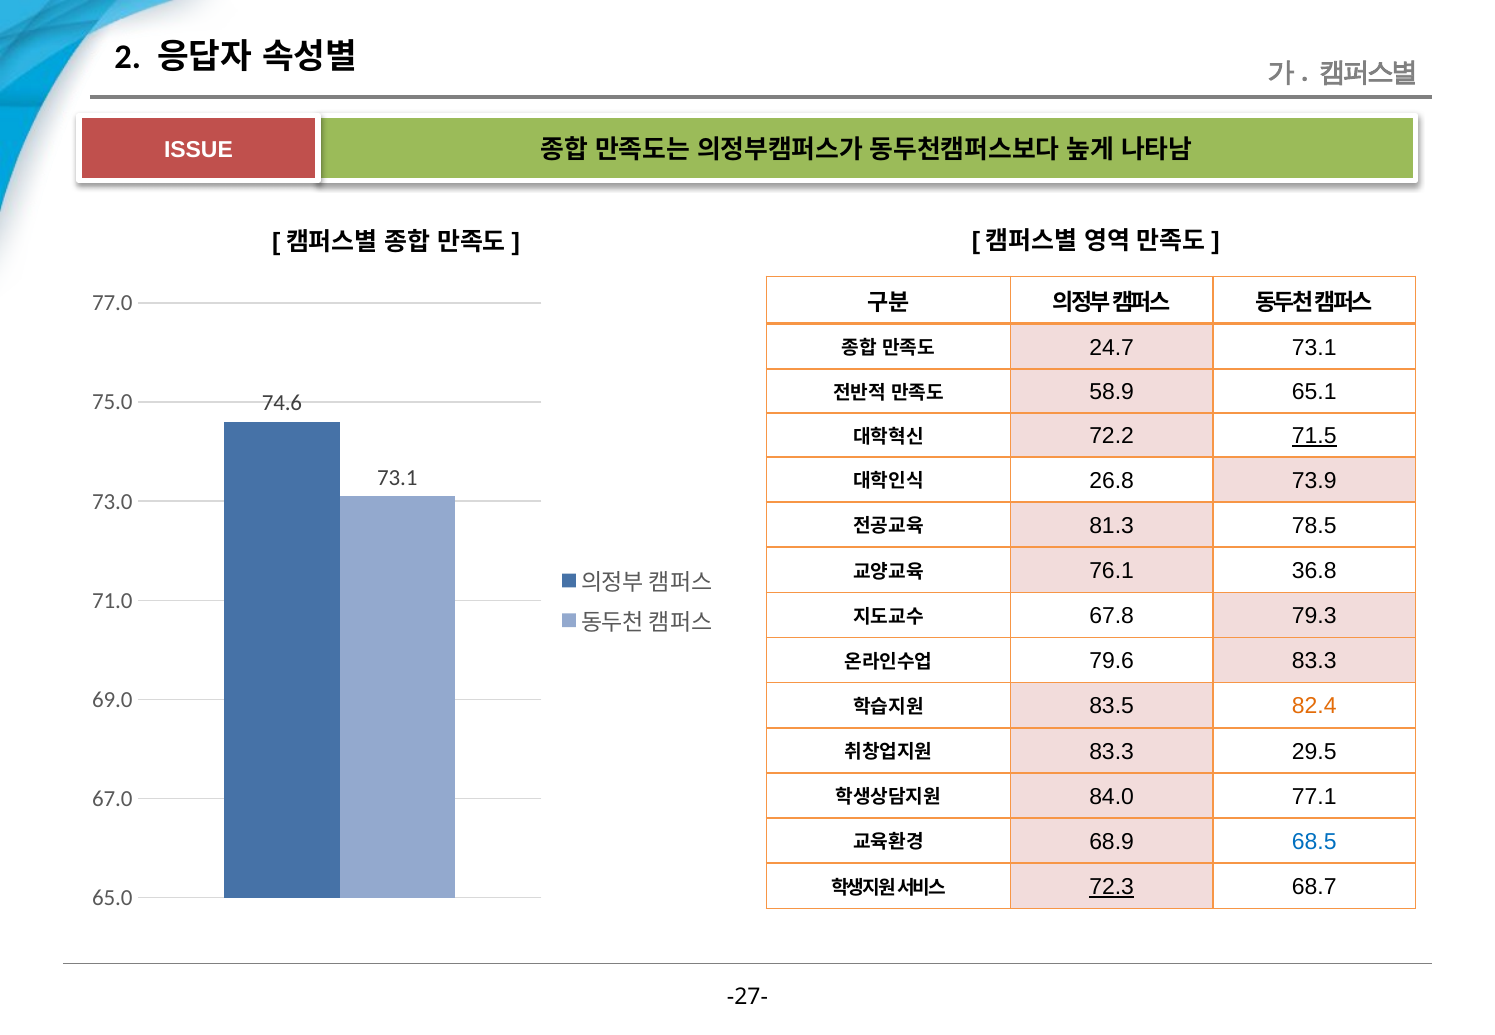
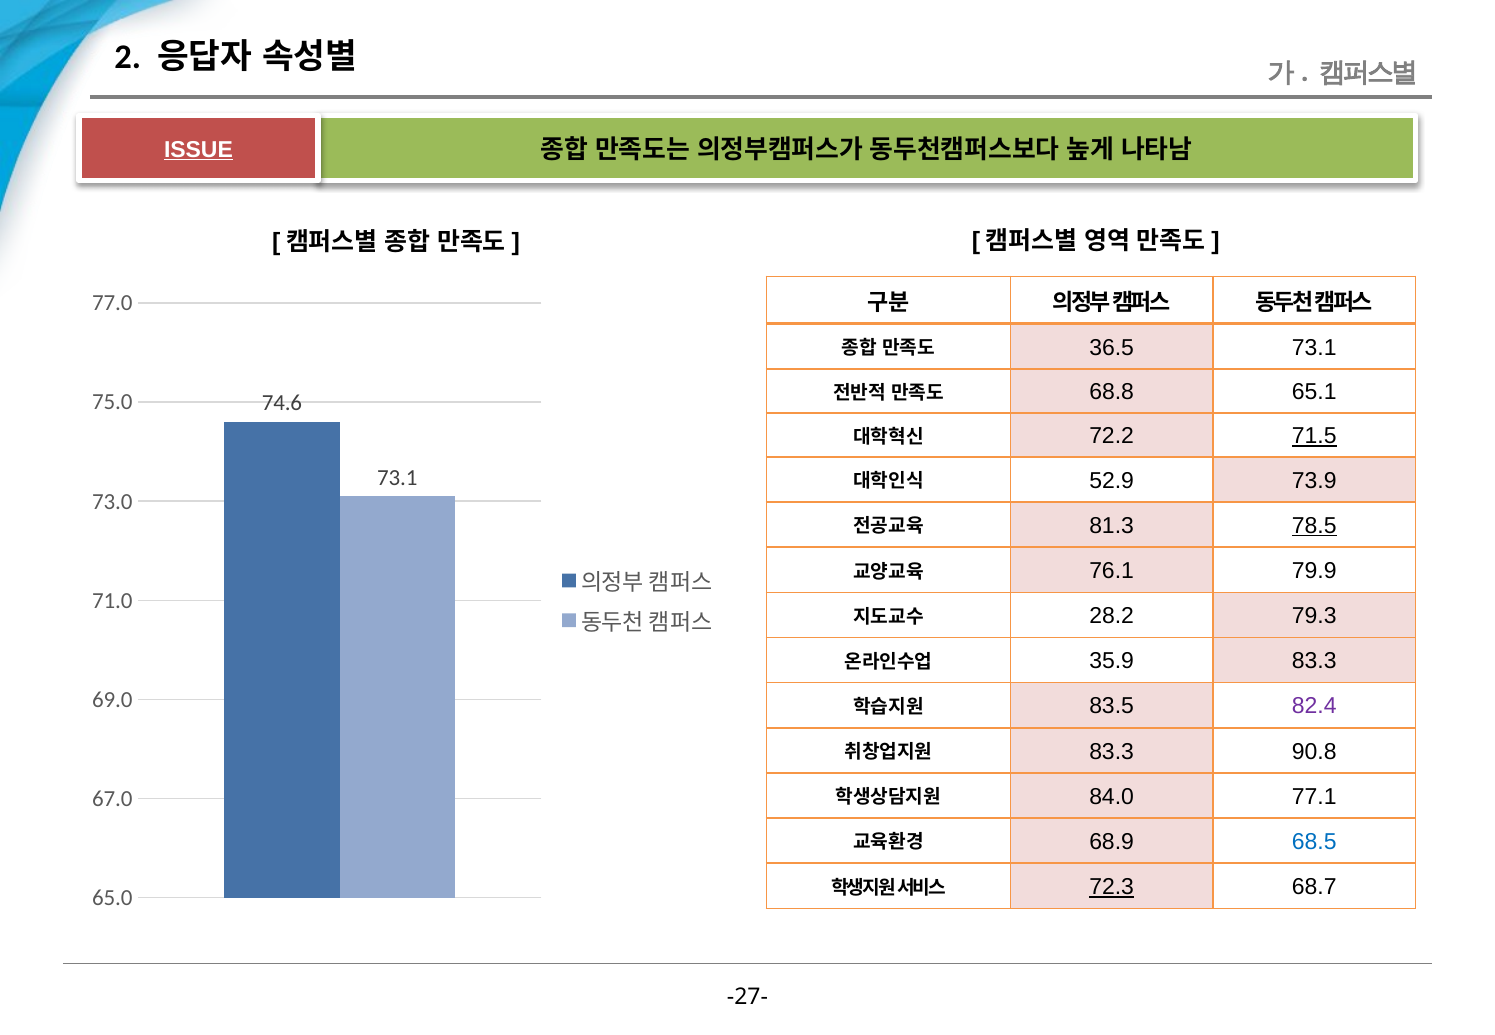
ISSUE underline: none -> present
24.7: 24.7 -> 36.5
58.9: 58.9 -> 68.8
26.8: 26.8 -> 52.9
78.5 underline: none -> present
36.8: 36.8 -> 79.9
67.8: 67.8 -> 28.2
79.6: 79.6 -> 35.9
82.4 colour: orange -> purple
29.5: 29.5 -> 90.8
